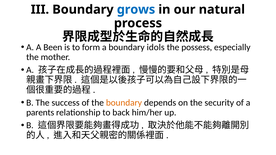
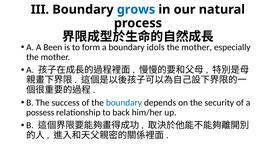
possess at (197, 47): possess -> mother
boundary at (124, 103) colour: orange -> blue
parents: parents -> possess
